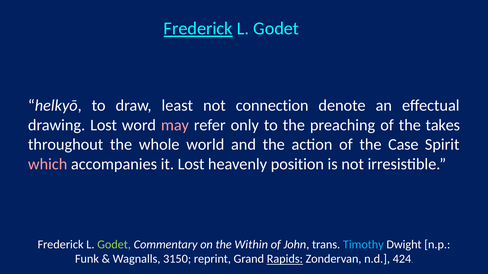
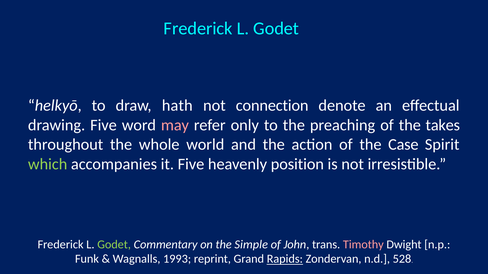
Frederick at (198, 29) underline: present -> none
least: least -> hath
drawing Lost: Lost -> Five
which colour: pink -> light green
it Lost: Lost -> Five
Within: Within -> Simple
Timothy colour: light blue -> pink
3150: 3150 -> 1993
424: 424 -> 528
